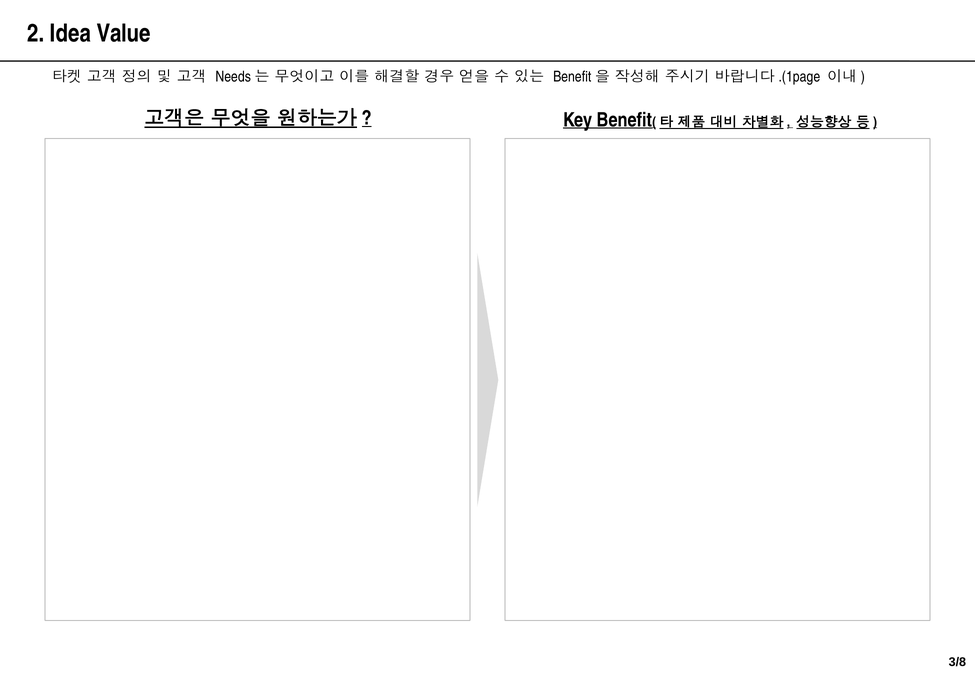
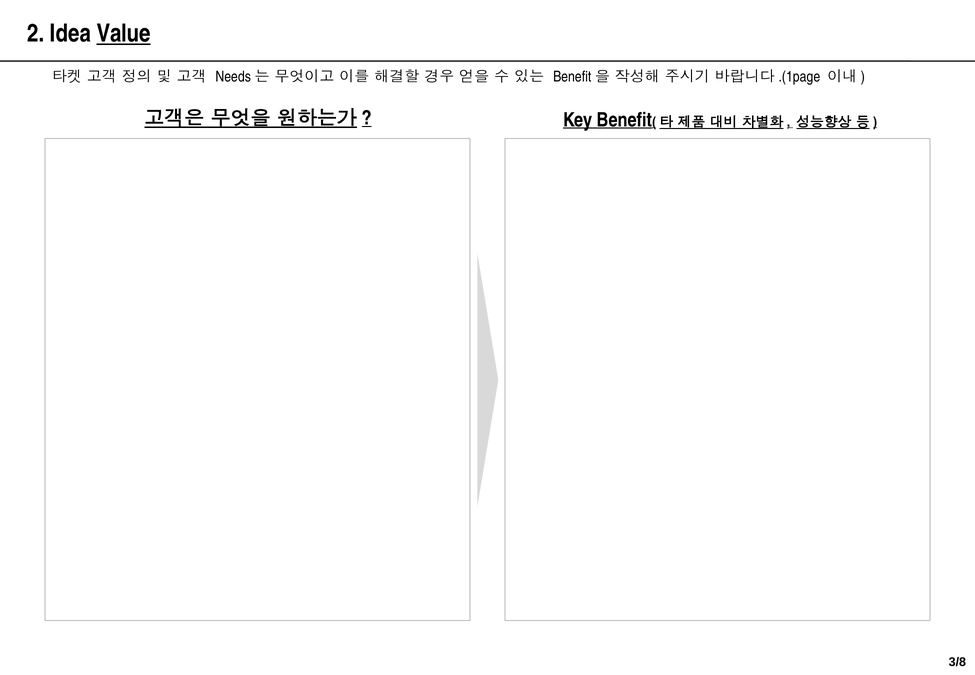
Value underline: none -> present
